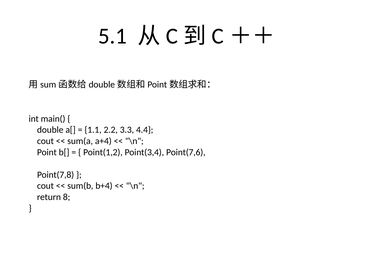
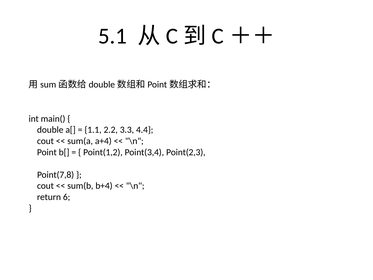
Point(7,6: Point(7,6 -> Point(2,3
8: 8 -> 6
